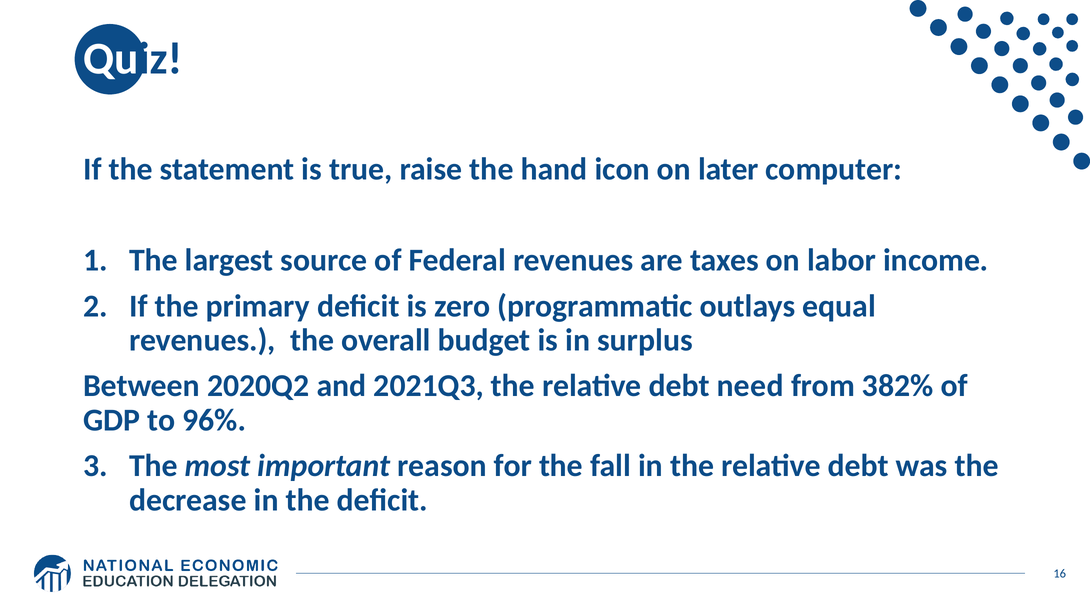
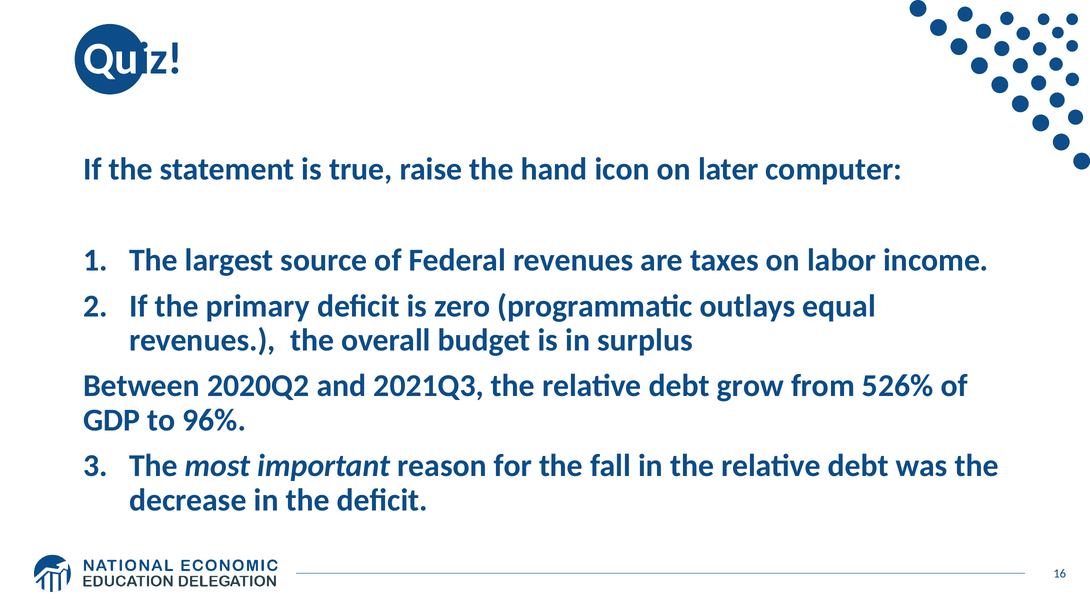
need: need -> grow
382%: 382% -> 526%
